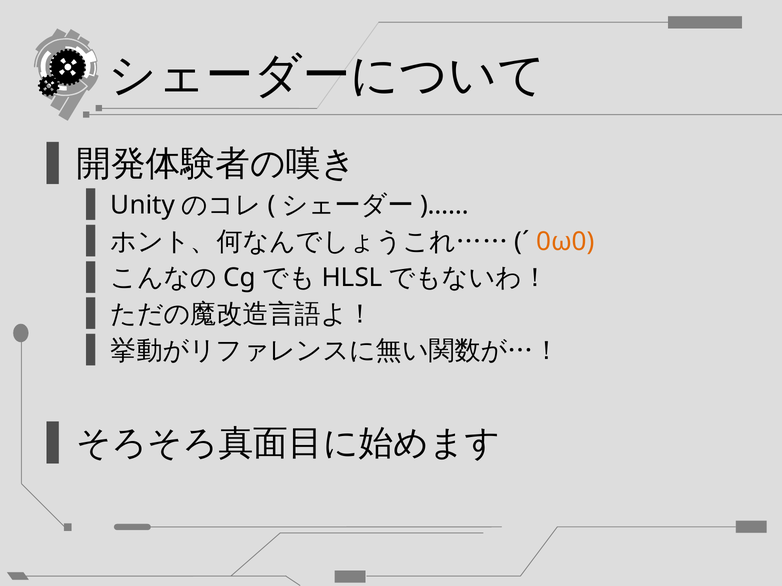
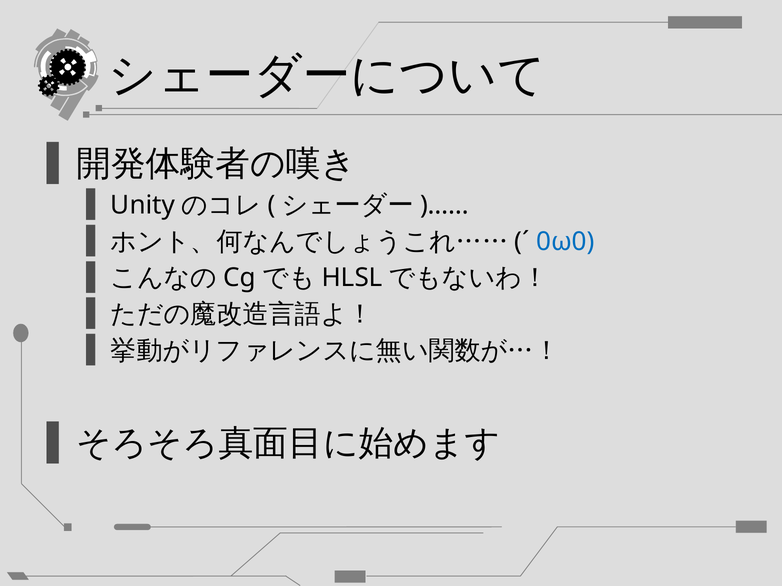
0ω0 colour: orange -> blue
